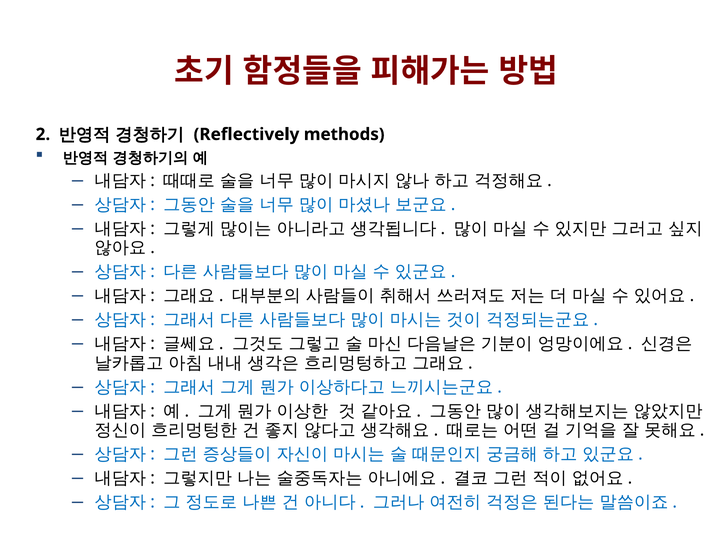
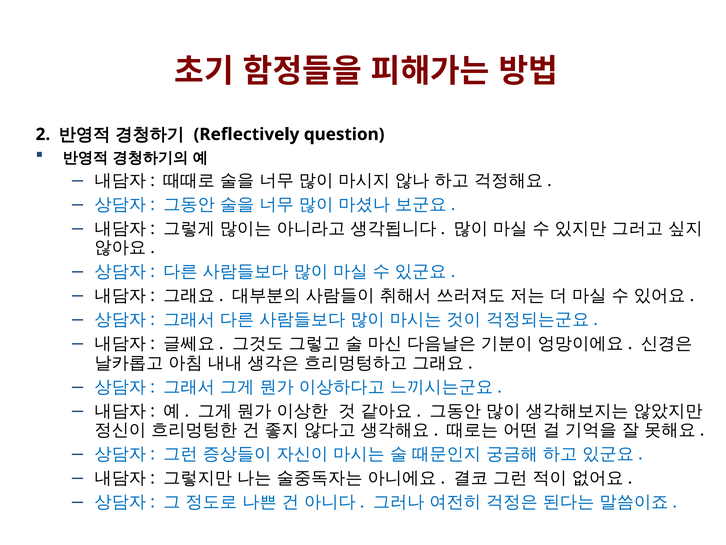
methods: methods -> question
